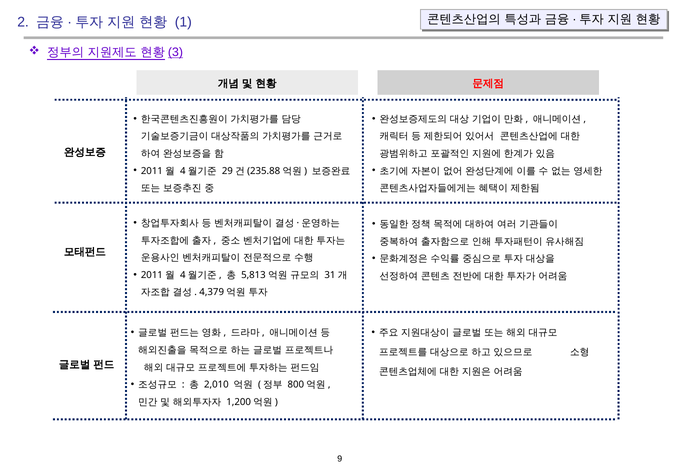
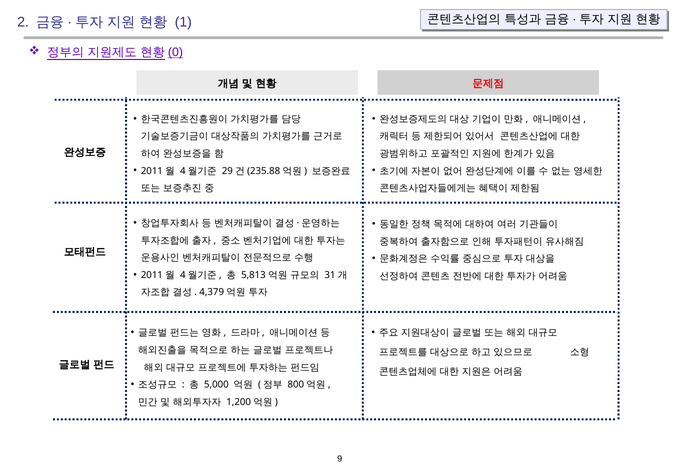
3: 3 -> 0
2,010: 2,010 -> 5,000
